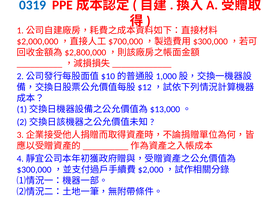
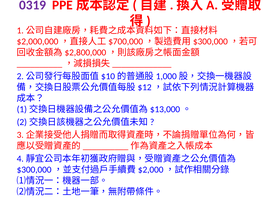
0319 colour: blue -> purple
